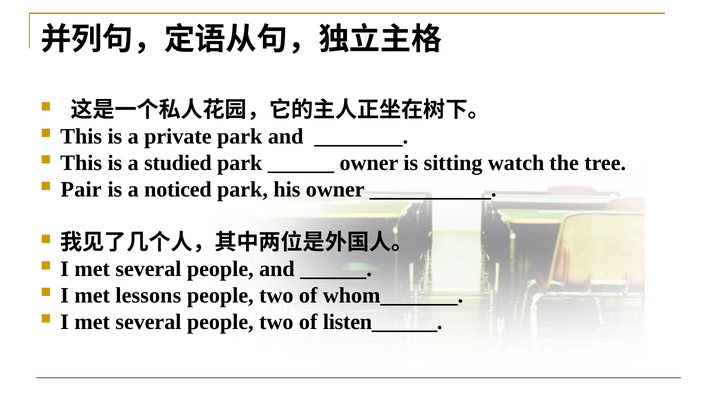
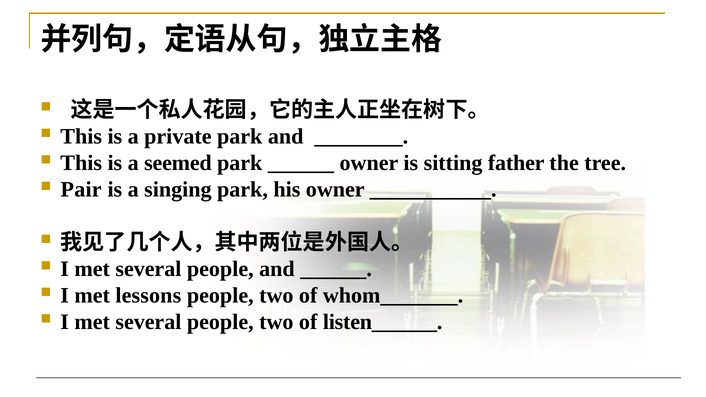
studied: studied -> seemed
watch: watch -> father
noticed: noticed -> singing
